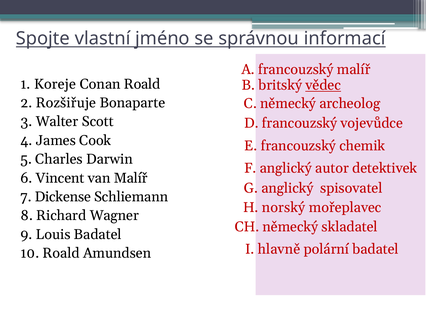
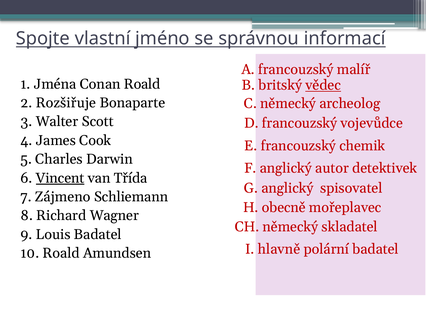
Koreje: Koreje -> Jména
Vincent underline: none -> present
van Malíř: Malíř -> Třída
Dickense: Dickense -> Zájmeno
norský: norský -> obecně
